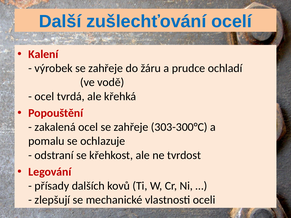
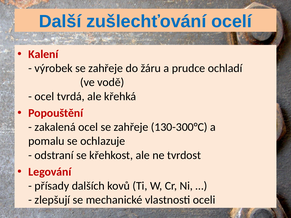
303-300°C: 303-300°C -> 130-300°C
